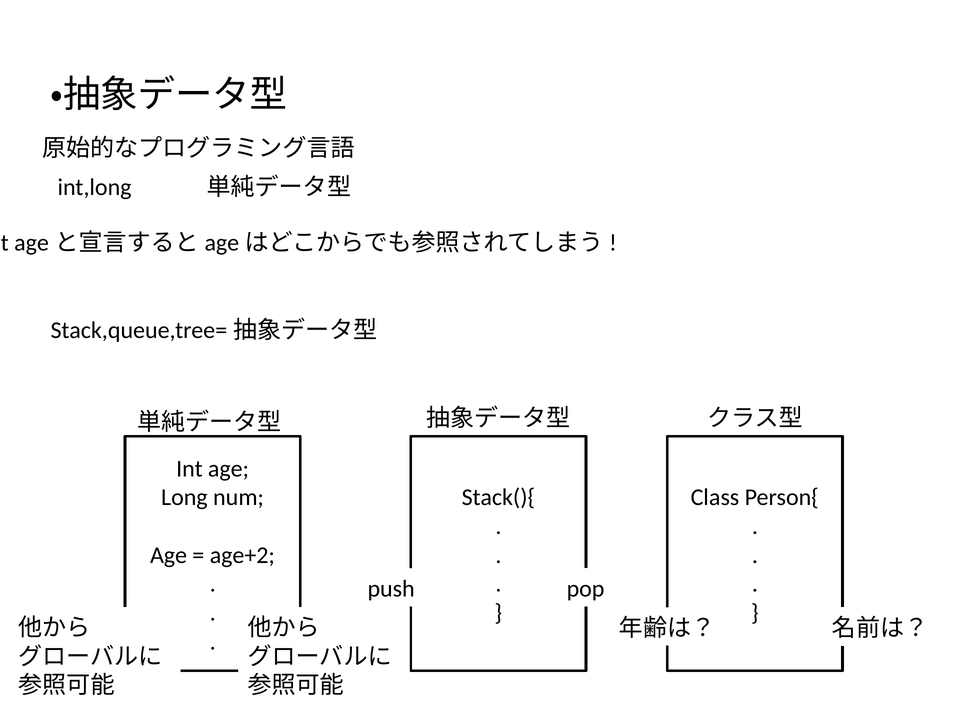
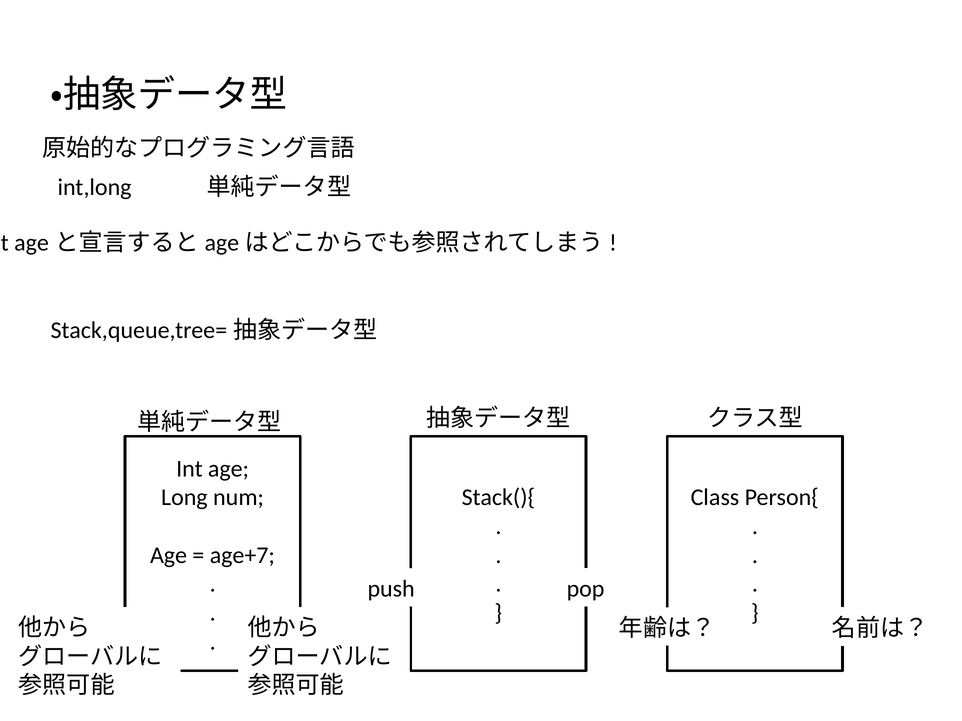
age+2: age+2 -> age+7
